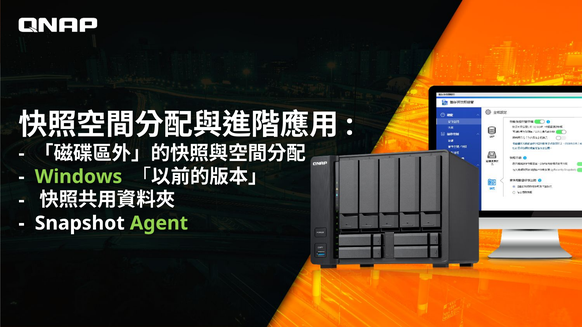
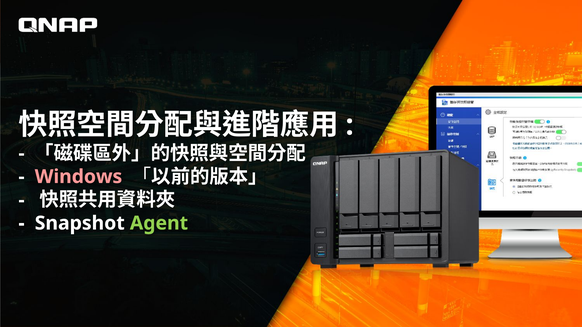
Windows colour: light green -> pink
